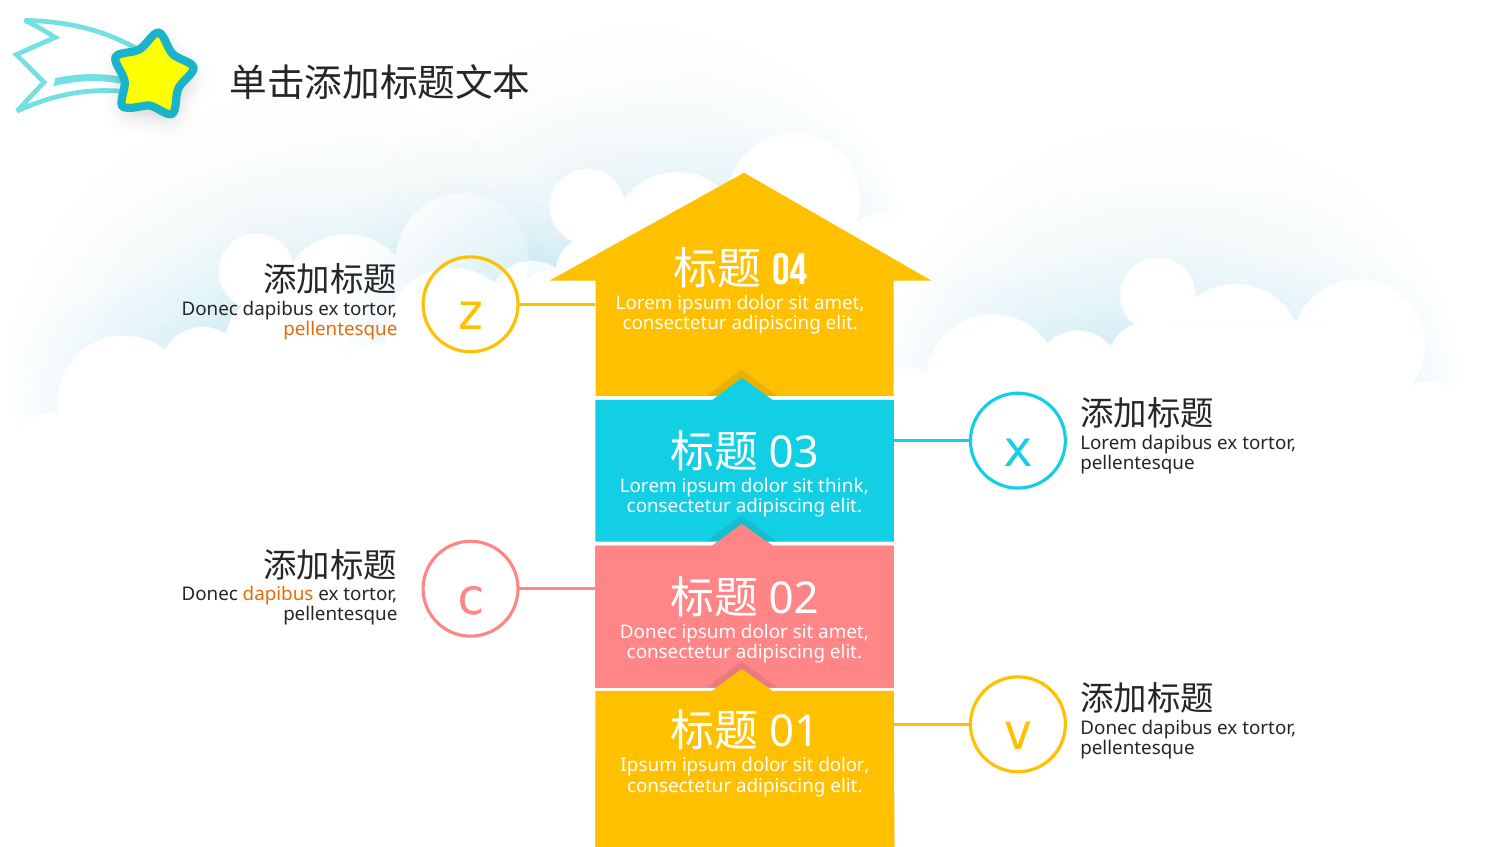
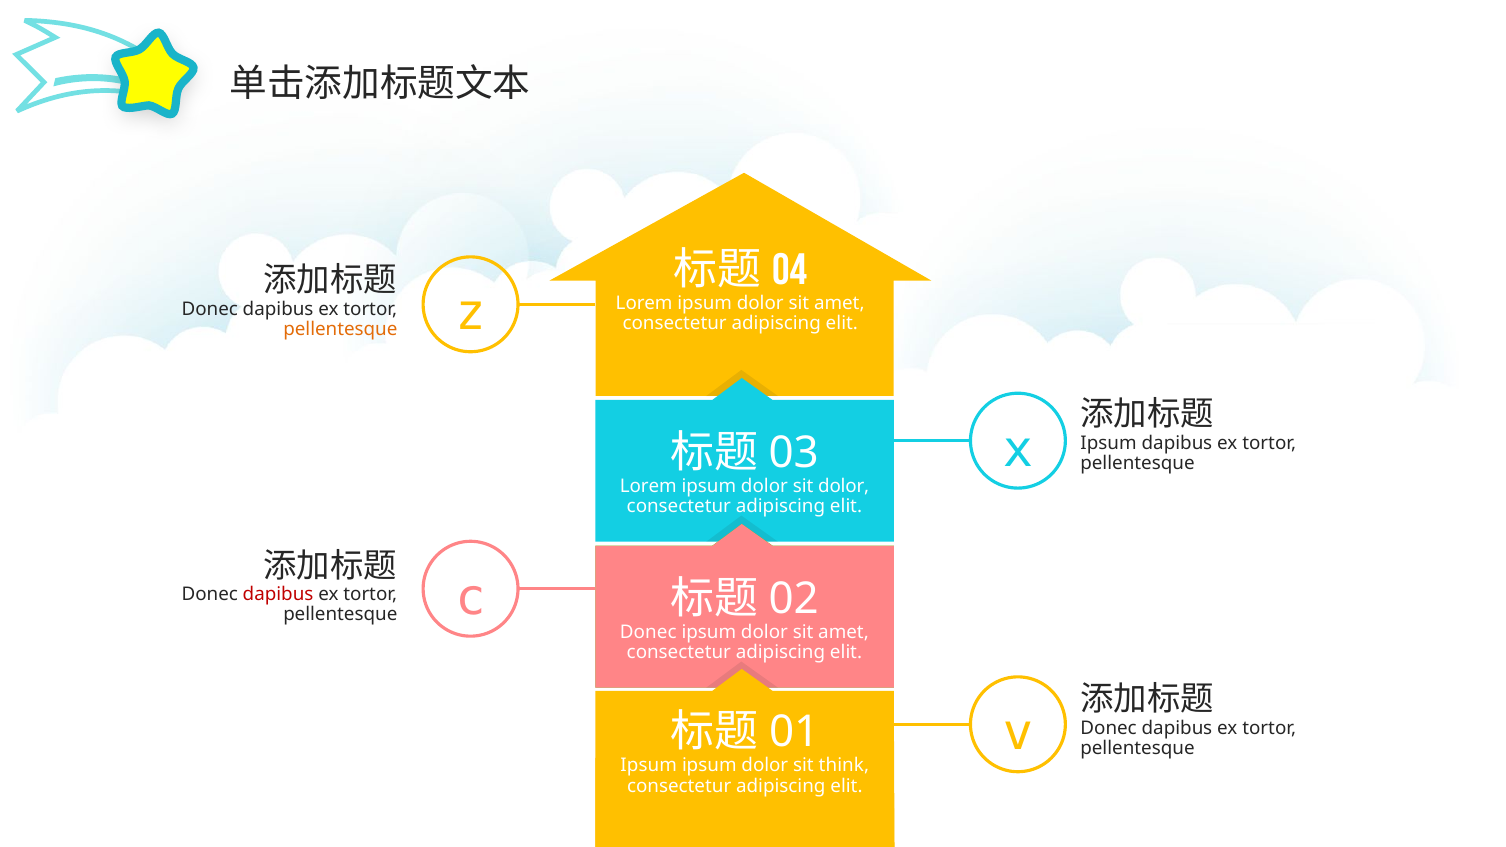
Lorem at (1109, 443): Lorem -> Ipsum
sit think: think -> dolor
dapibus at (278, 594) colour: orange -> red
sit dolor: dolor -> think
